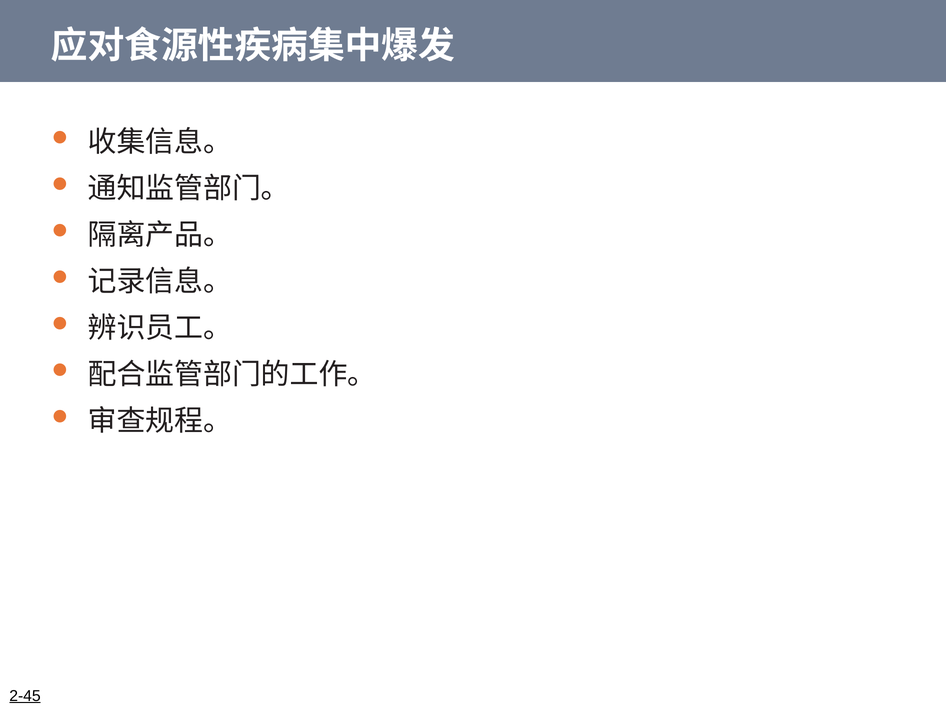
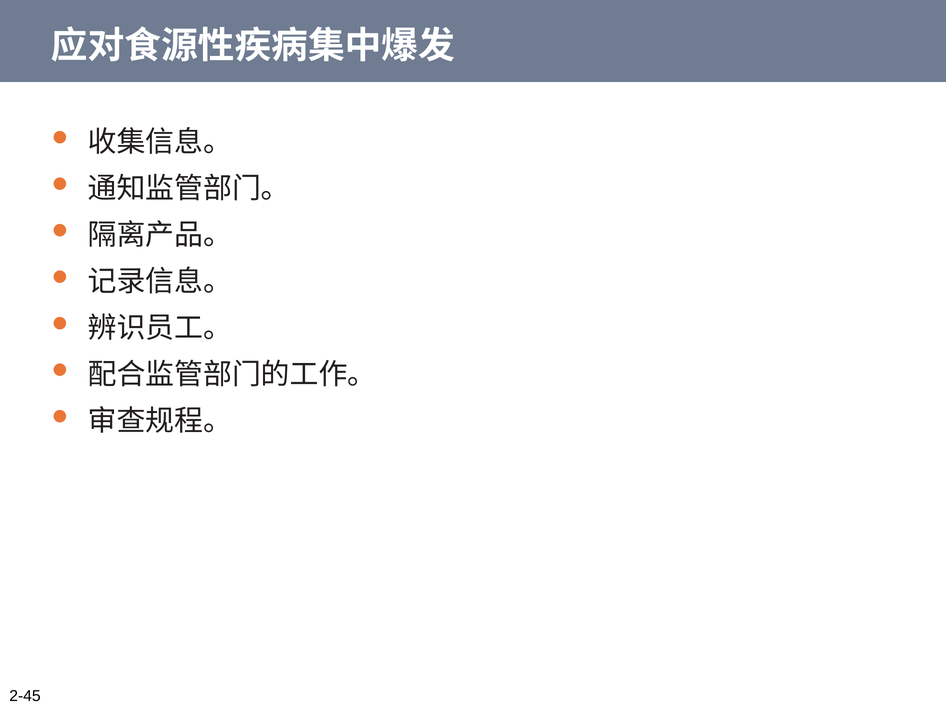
2-45 underline: present -> none
